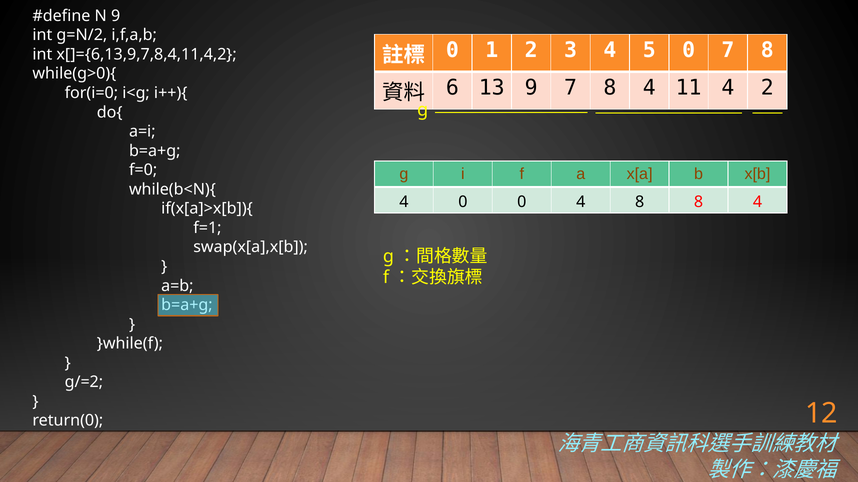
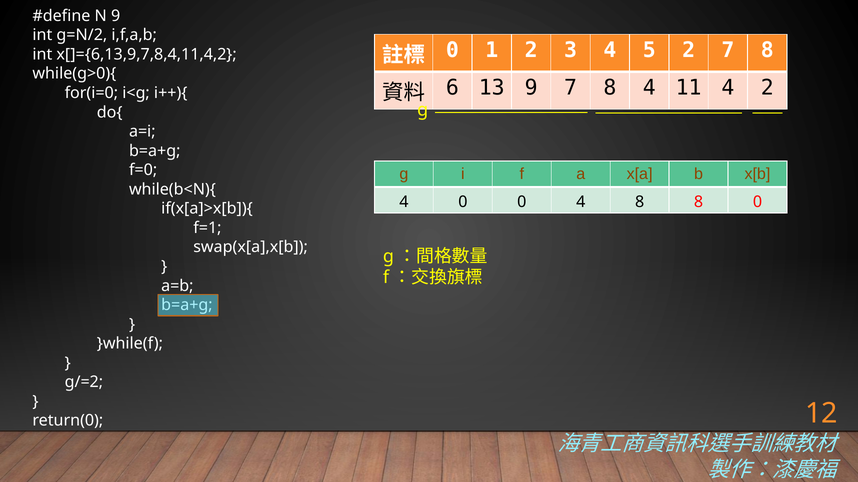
5 0: 0 -> 2
8 8 4: 4 -> 0
